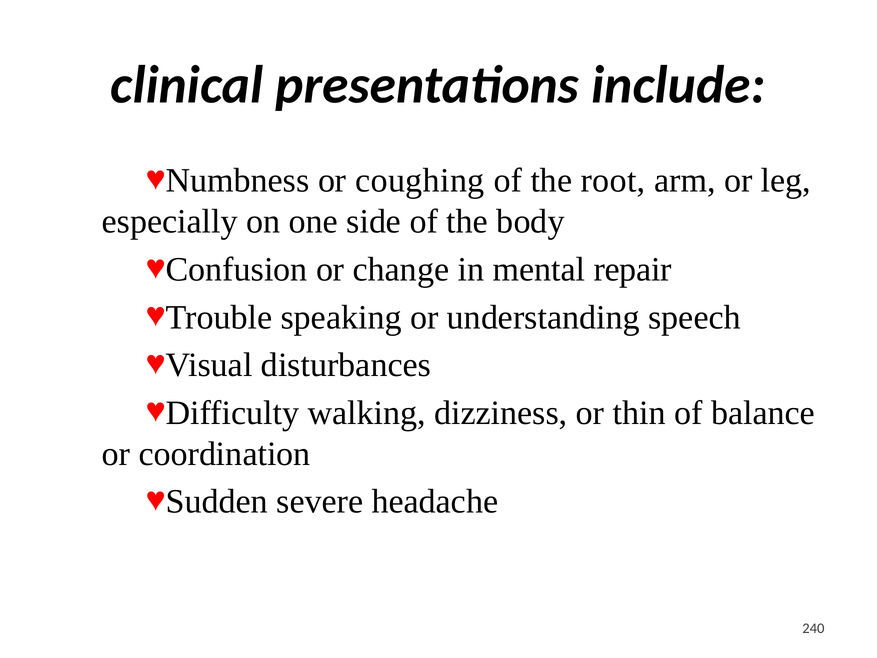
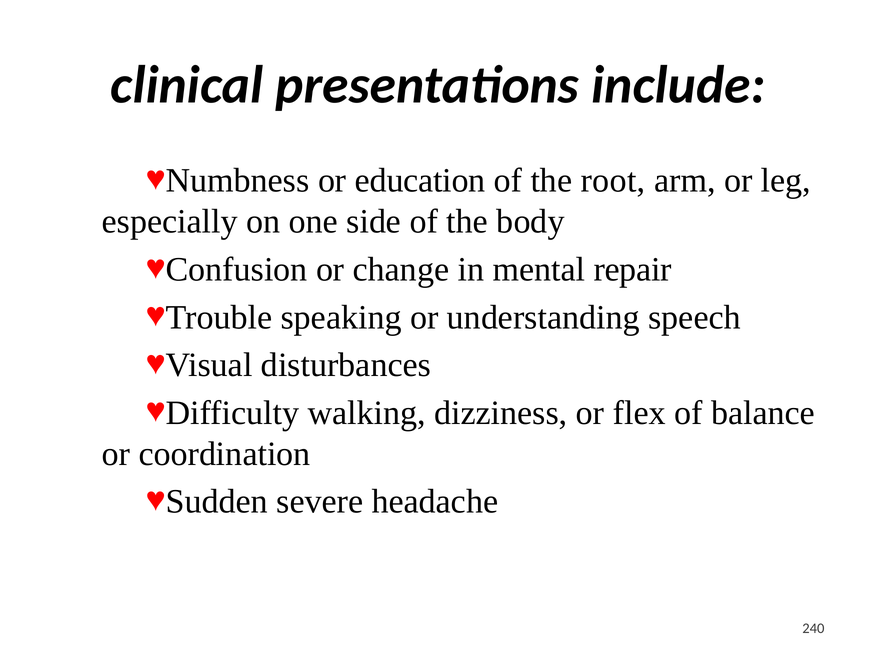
coughing: coughing -> education
thin: thin -> flex
